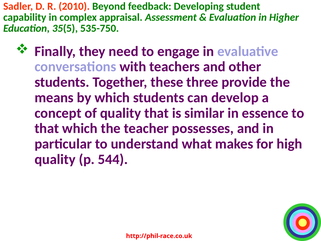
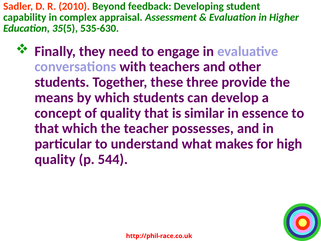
535-750: 535-750 -> 535-630
